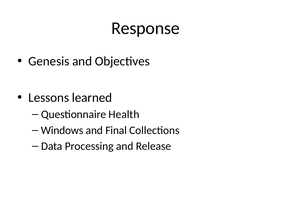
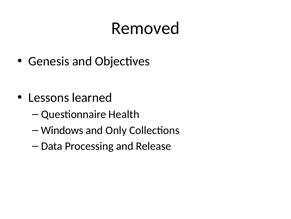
Response: Response -> Removed
Final: Final -> Only
